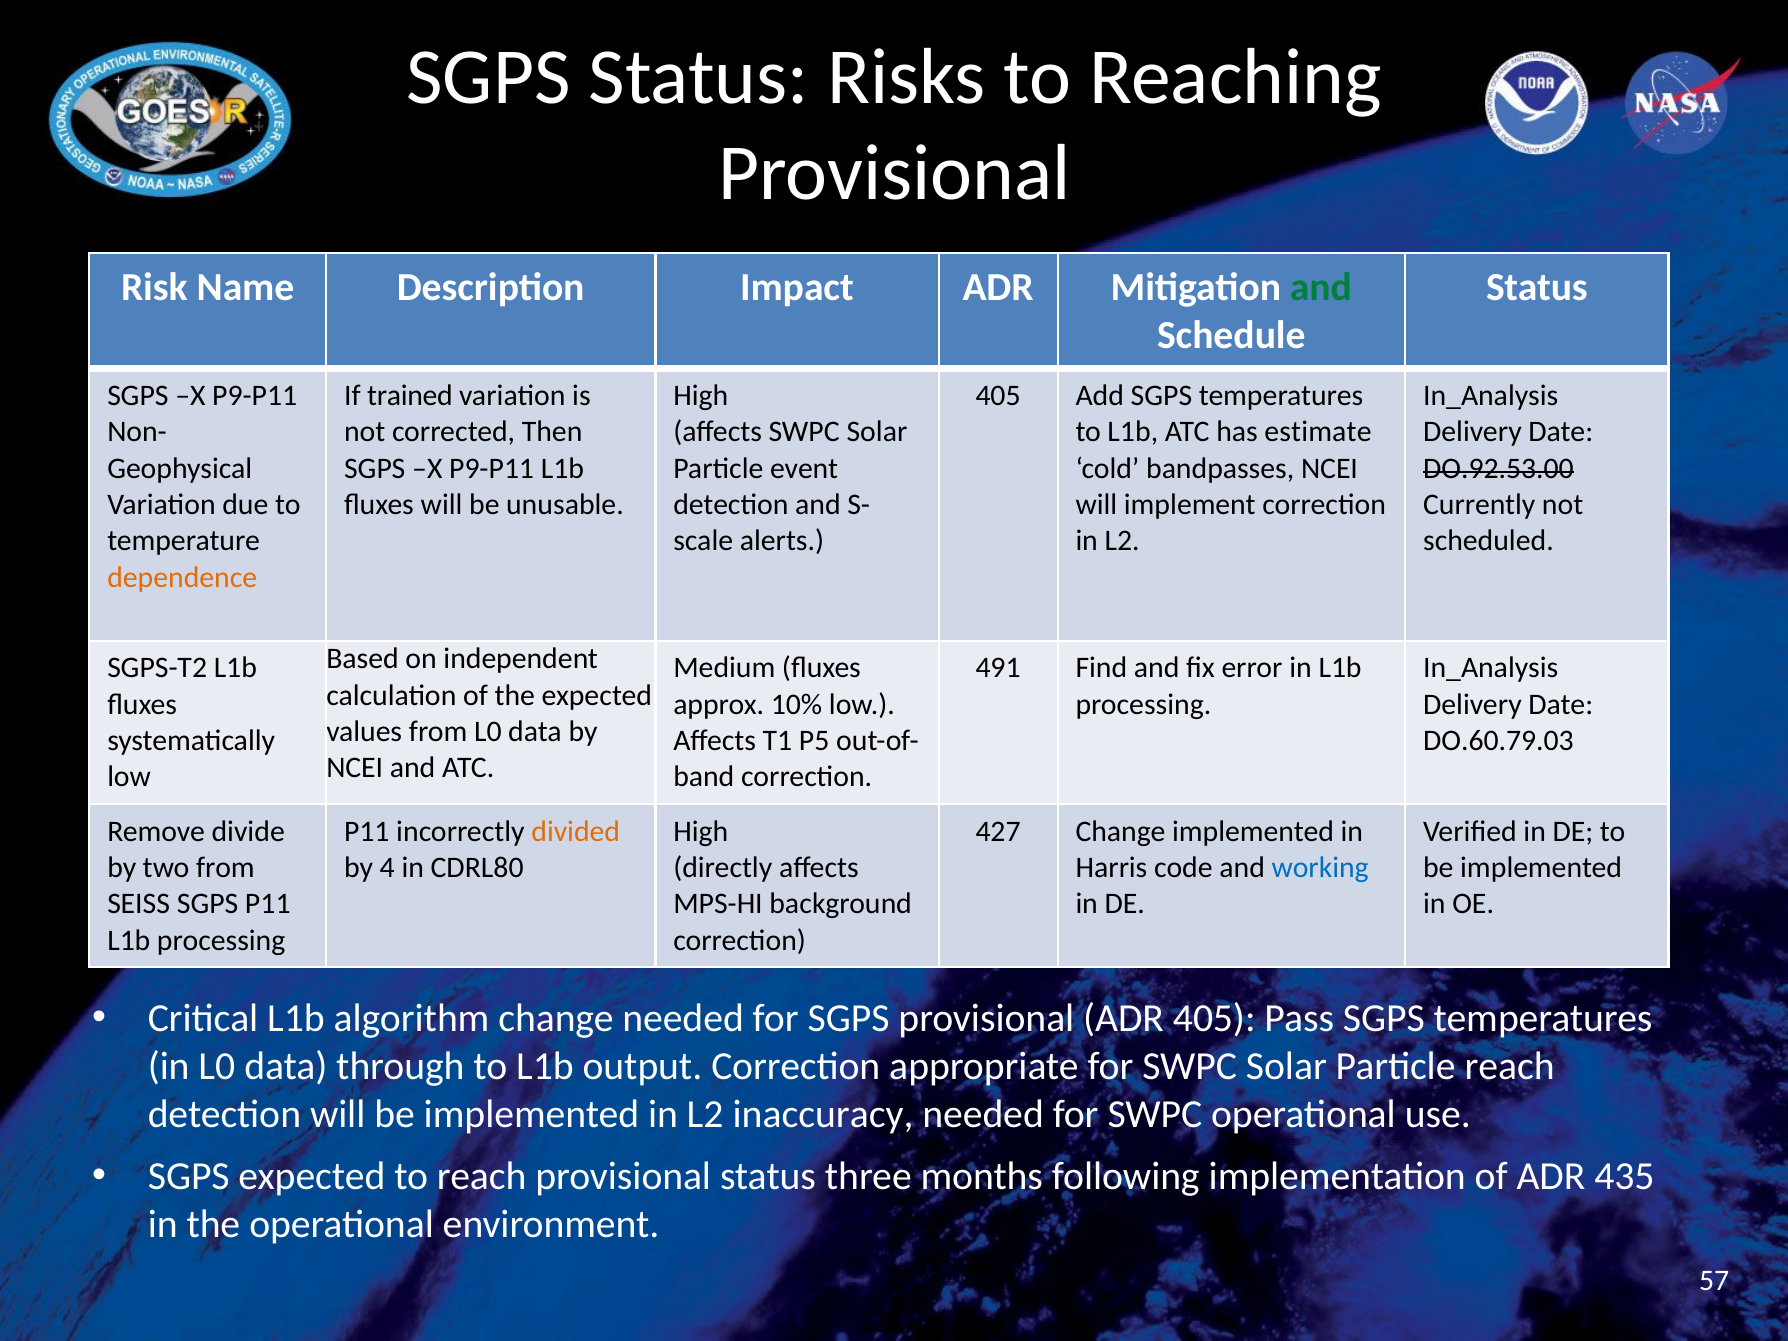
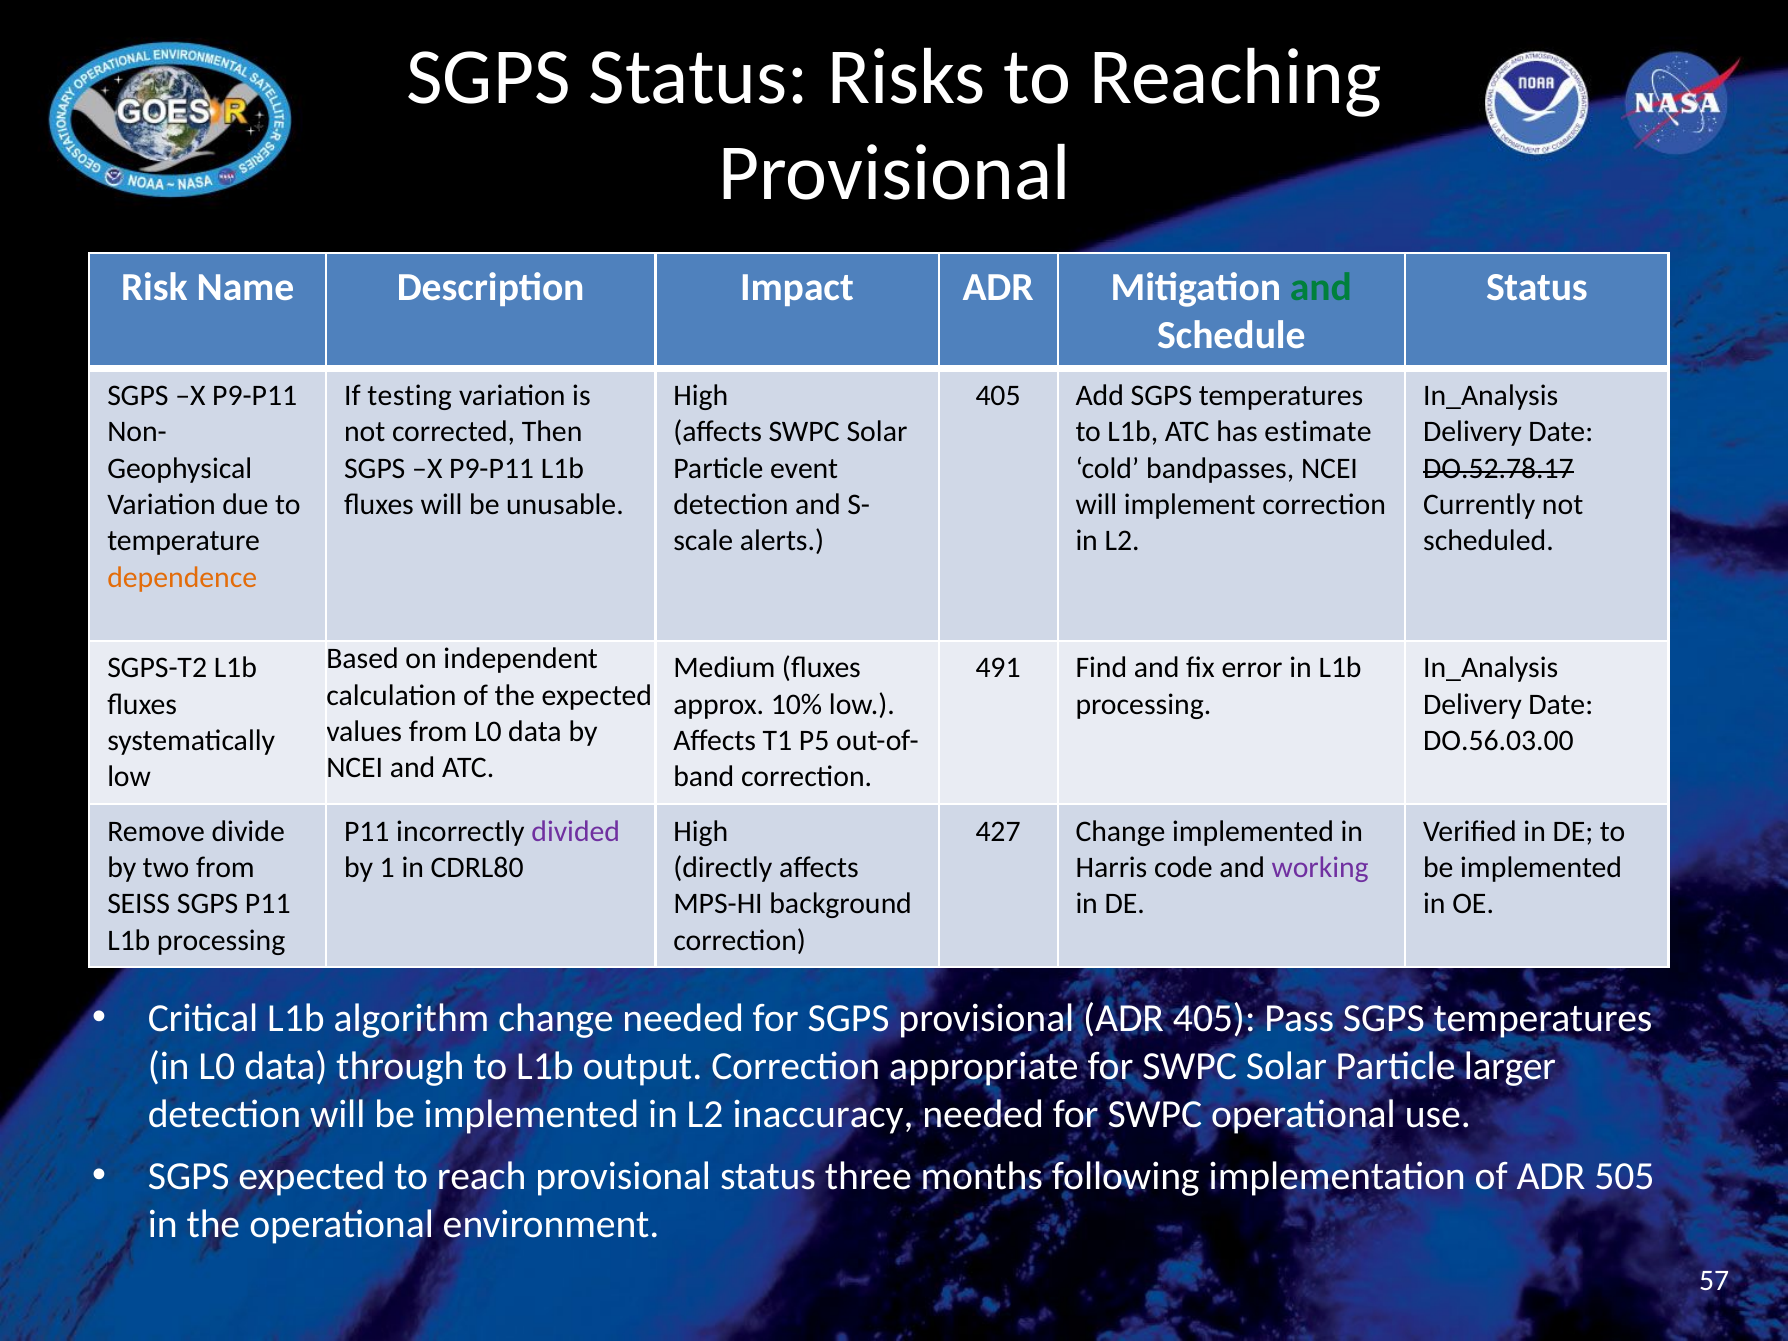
trained: trained -> testing
DO.92.53.00: DO.92.53.00 -> DO.52.78.17
DO.60.79.03: DO.60.79.03 -> DO.56.03.00
divided colour: orange -> purple
4: 4 -> 1
working colour: blue -> purple
Particle reach: reach -> larger
435: 435 -> 505
